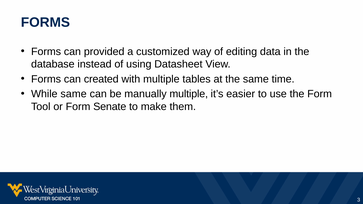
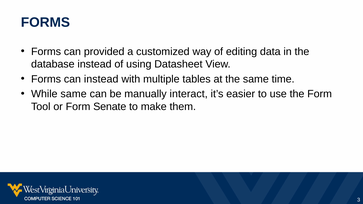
can created: created -> instead
manually multiple: multiple -> interact
